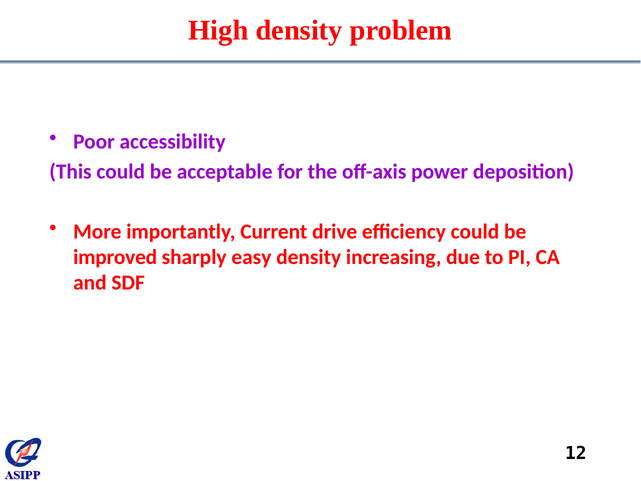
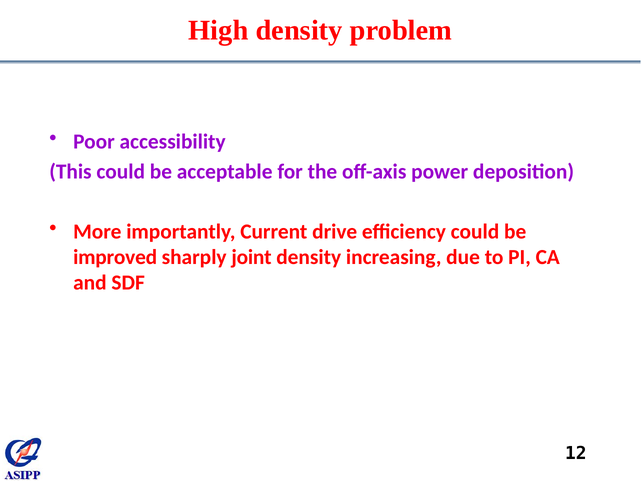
easy: easy -> joint
